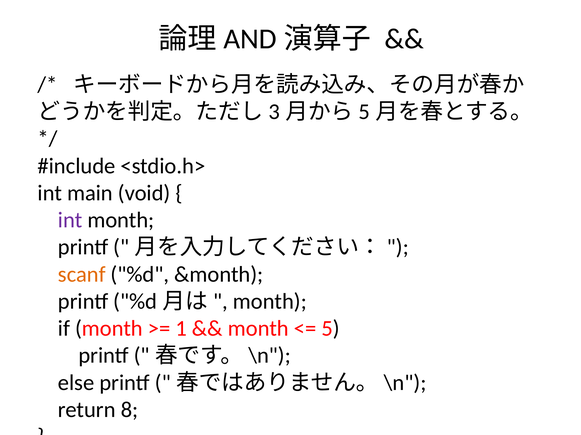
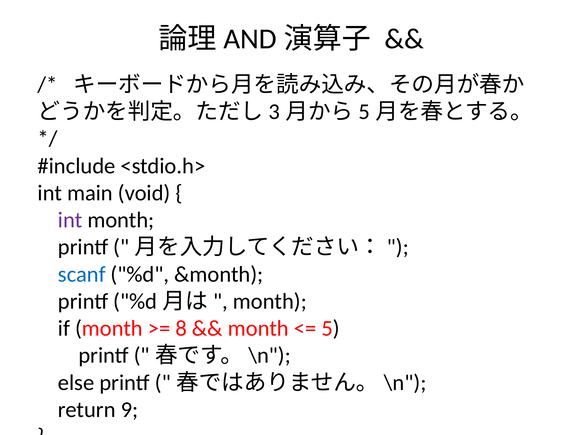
scanf colour: orange -> blue
1: 1 -> 8
8: 8 -> 9
